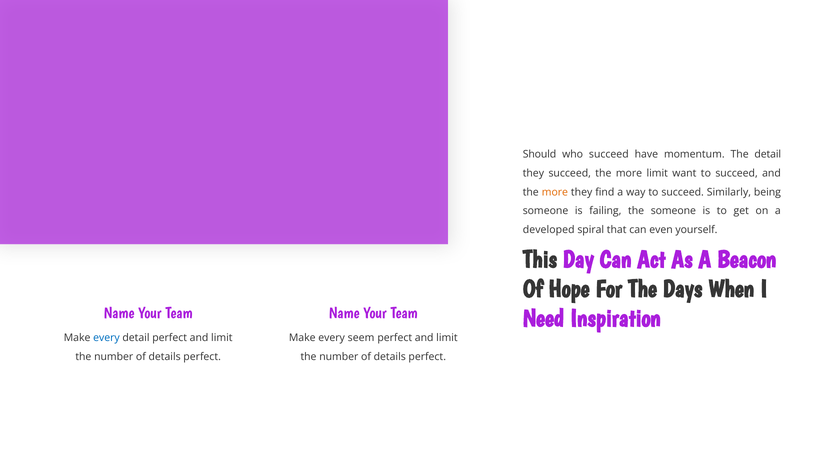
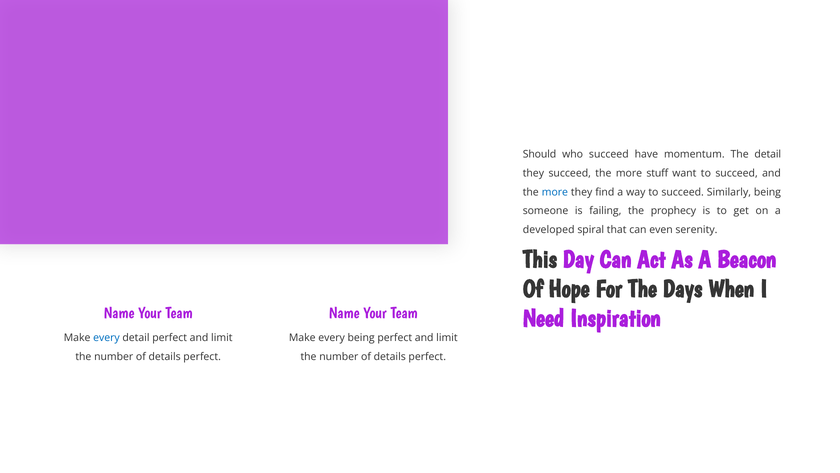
more limit: limit -> stuff
more at (555, 192) colour: orange -> blue
the someone: someone -> prophecy
yourself: yourself -> serenity
every seem: seem -> being
